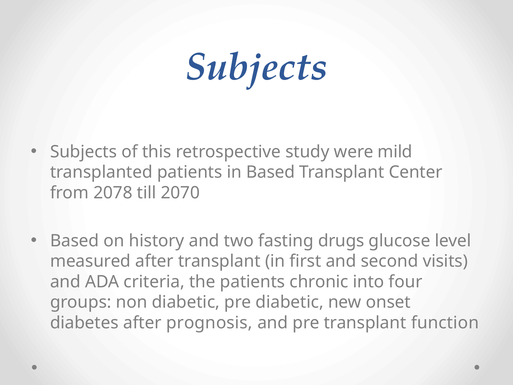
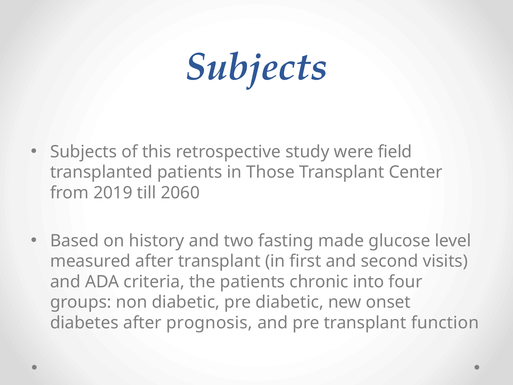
mild: mild -> field
in Based: Based -> Those
2078: 2078 -> 2019
2070: 2070 -> 2060
drugs: drugs -> made
